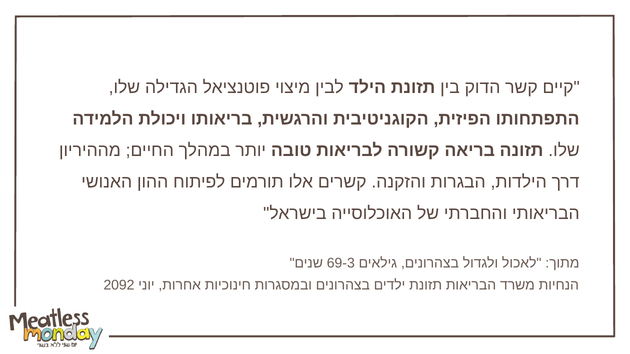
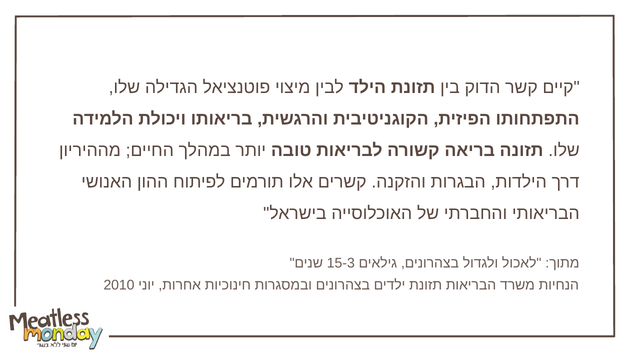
69-3: 69-3 -> 15-3
2092: 2092 -> 2010
